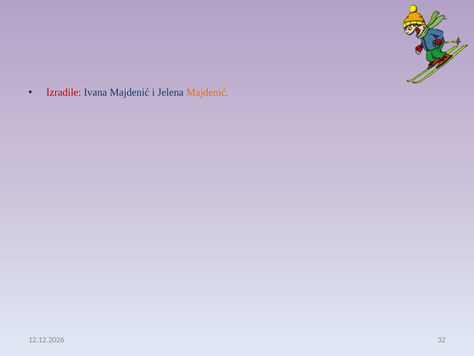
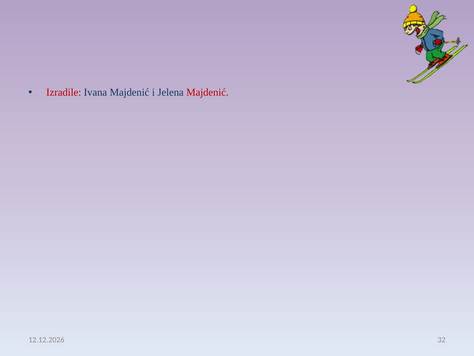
Majdenić at (207, 92) colour: orange -> red
